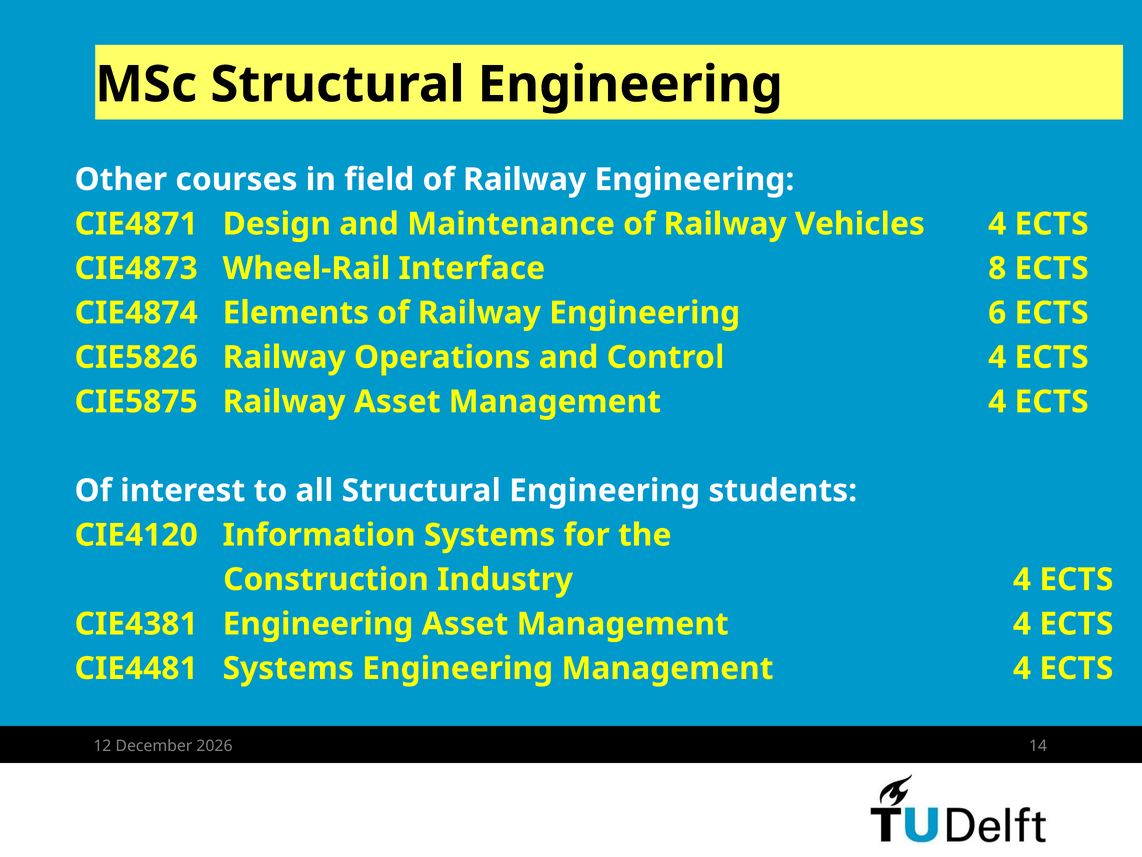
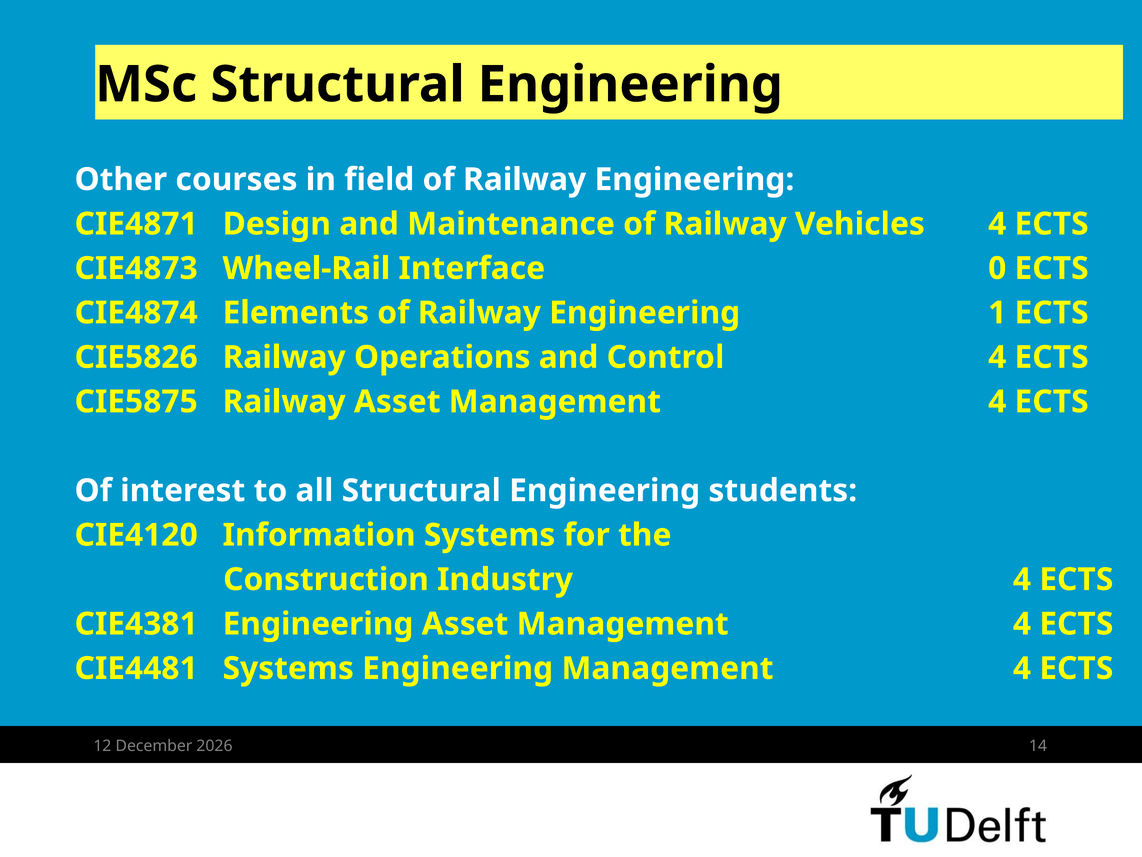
8: 8 -> 0
6: 6 -> 1
